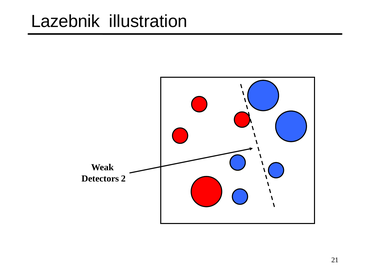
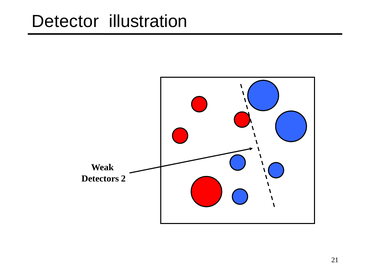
Lazebnik: Lazebnik -> Detector
